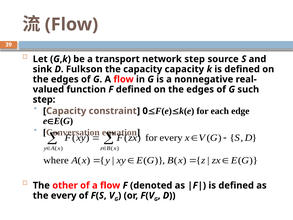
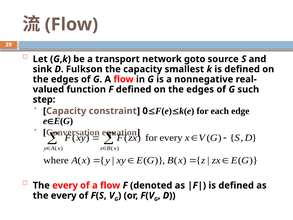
network step: step -> goto
capacity capacity: capacity -> smallest
other at (65, 185): other -> every
